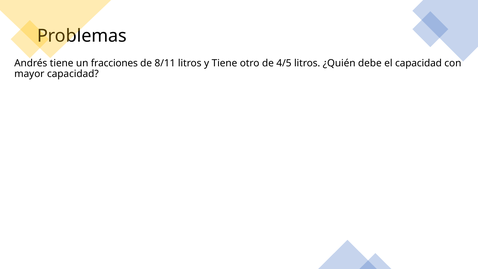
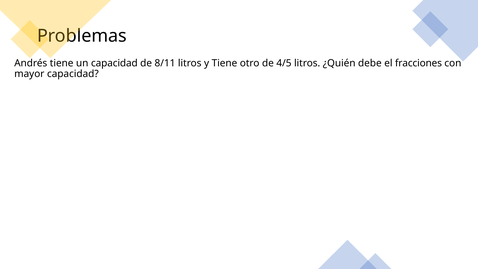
un fracciones: fracciones -> capacidad
el capacidad: capacidad -> fracciones
